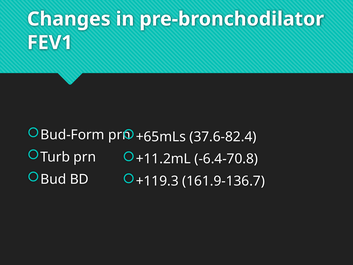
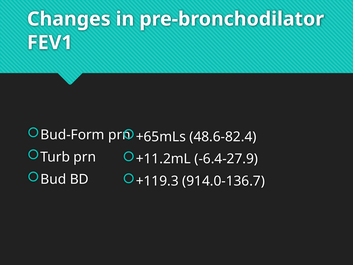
37.6-82.4: 37.6-82.4 -> 48.6-82.4
-6.4-70.8: -6.4-70.8 -> -6.4-27.9
161.9-136.7: 161.9-136.7 -> 914.0-136.7
